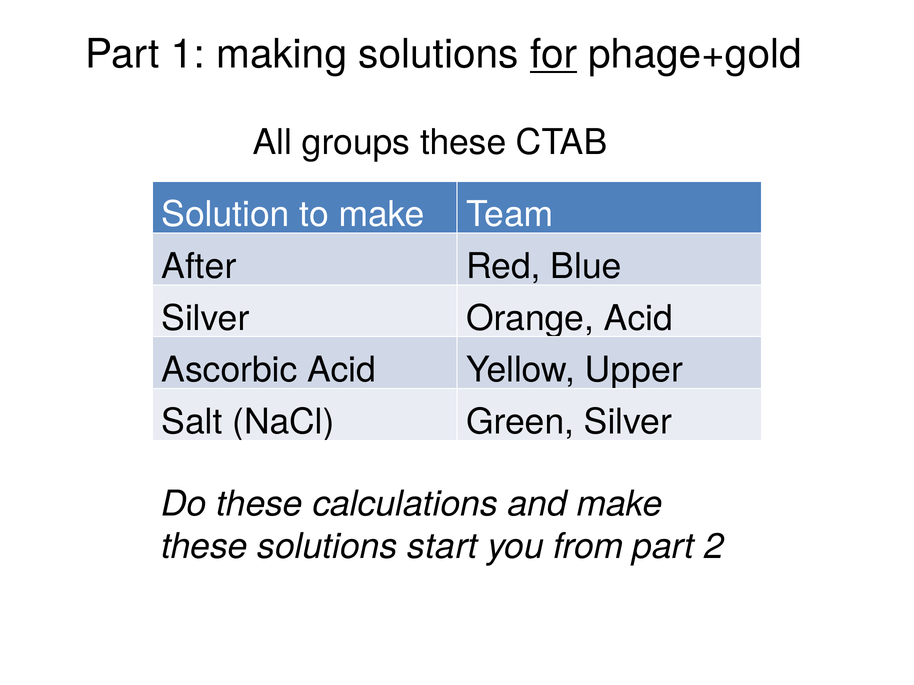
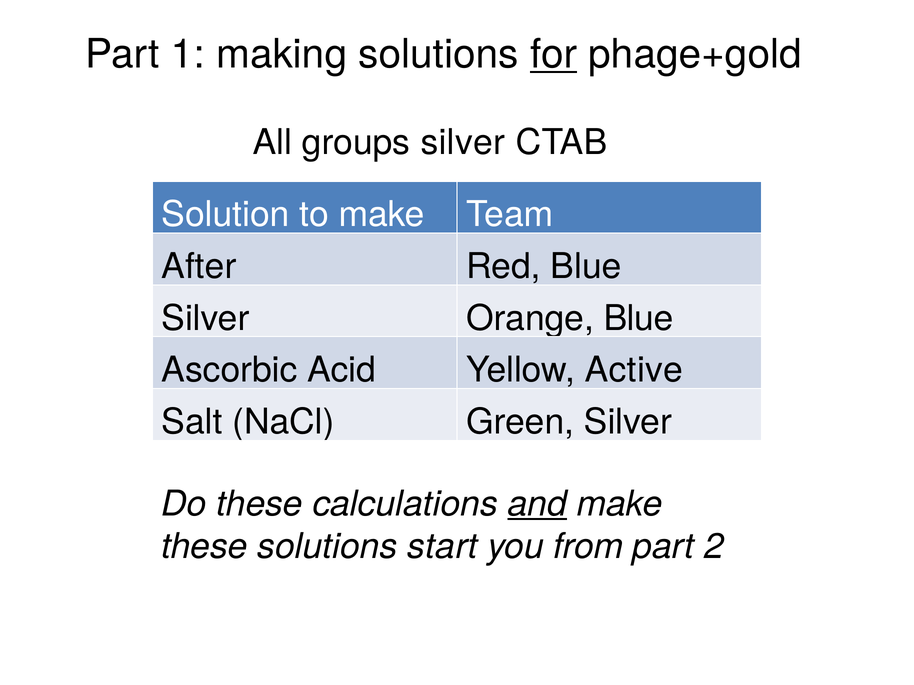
groups these: these -> silver
Orange Acid: Acid -> Blue
Upper: Upper -> Active
and underline: none -> present
